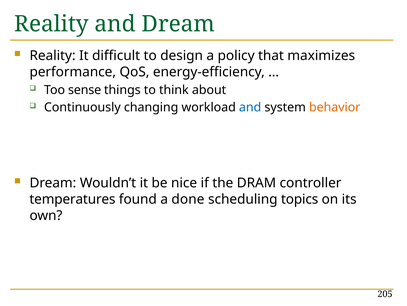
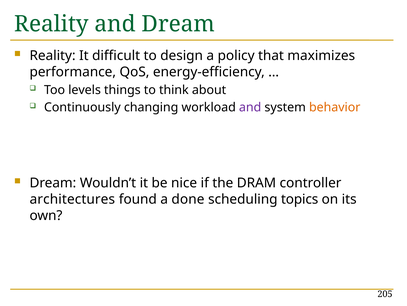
sense: sense -> levels
and at (250, 107) colour: blue -> purple
temperatures: temperatures -> architectures
